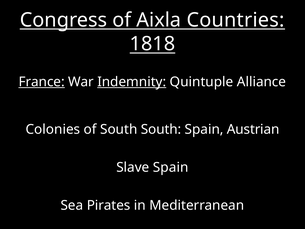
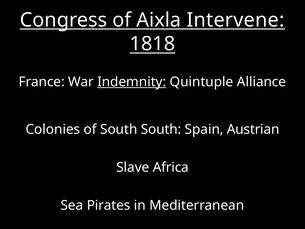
Countries: Countries -> Intervene
France underline: present -> none
Slave Spain: Spain -> Africa
